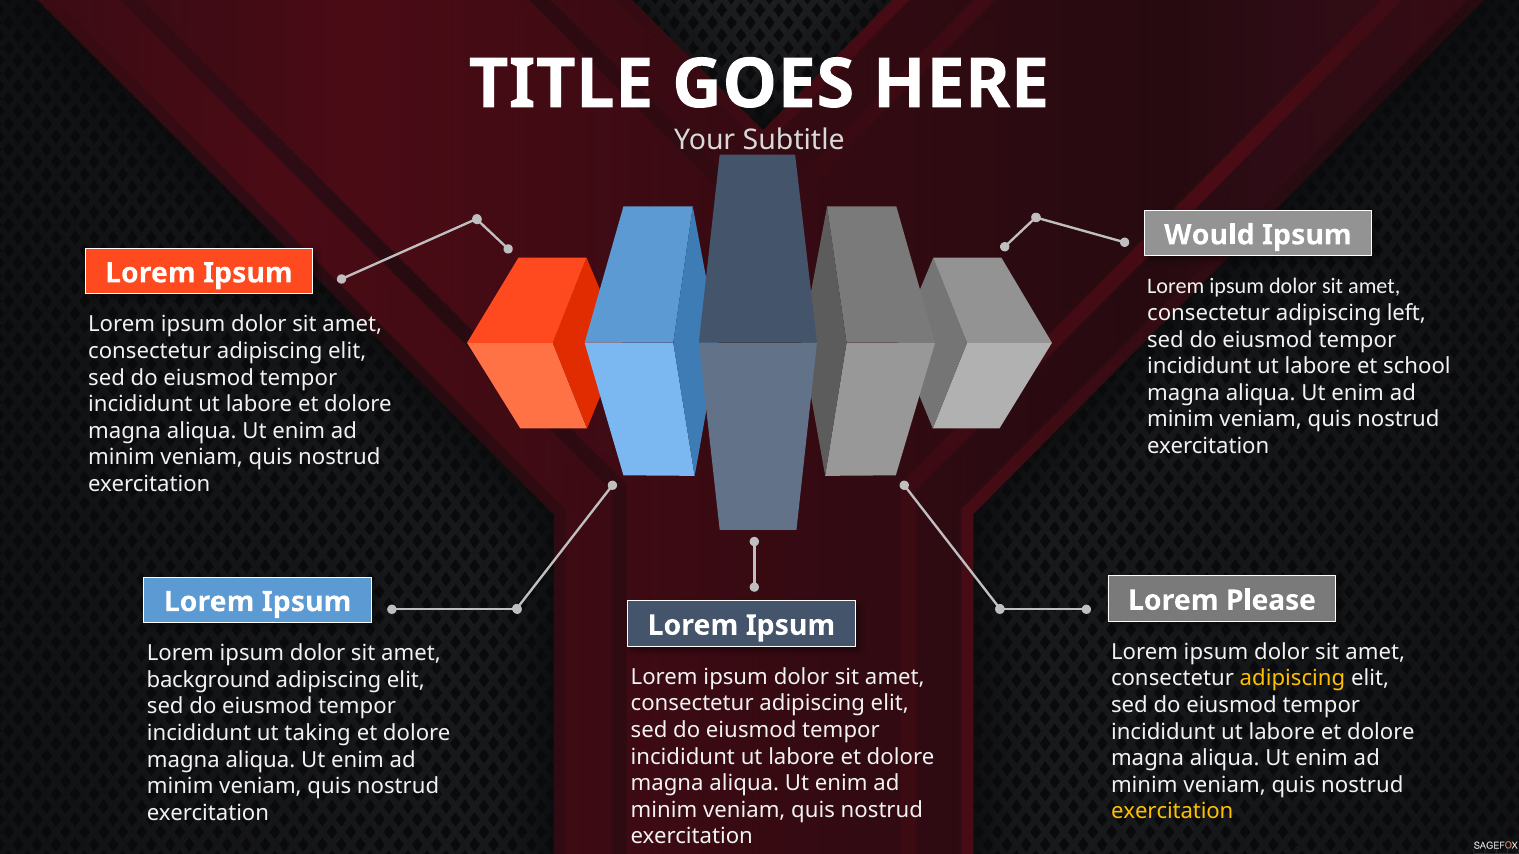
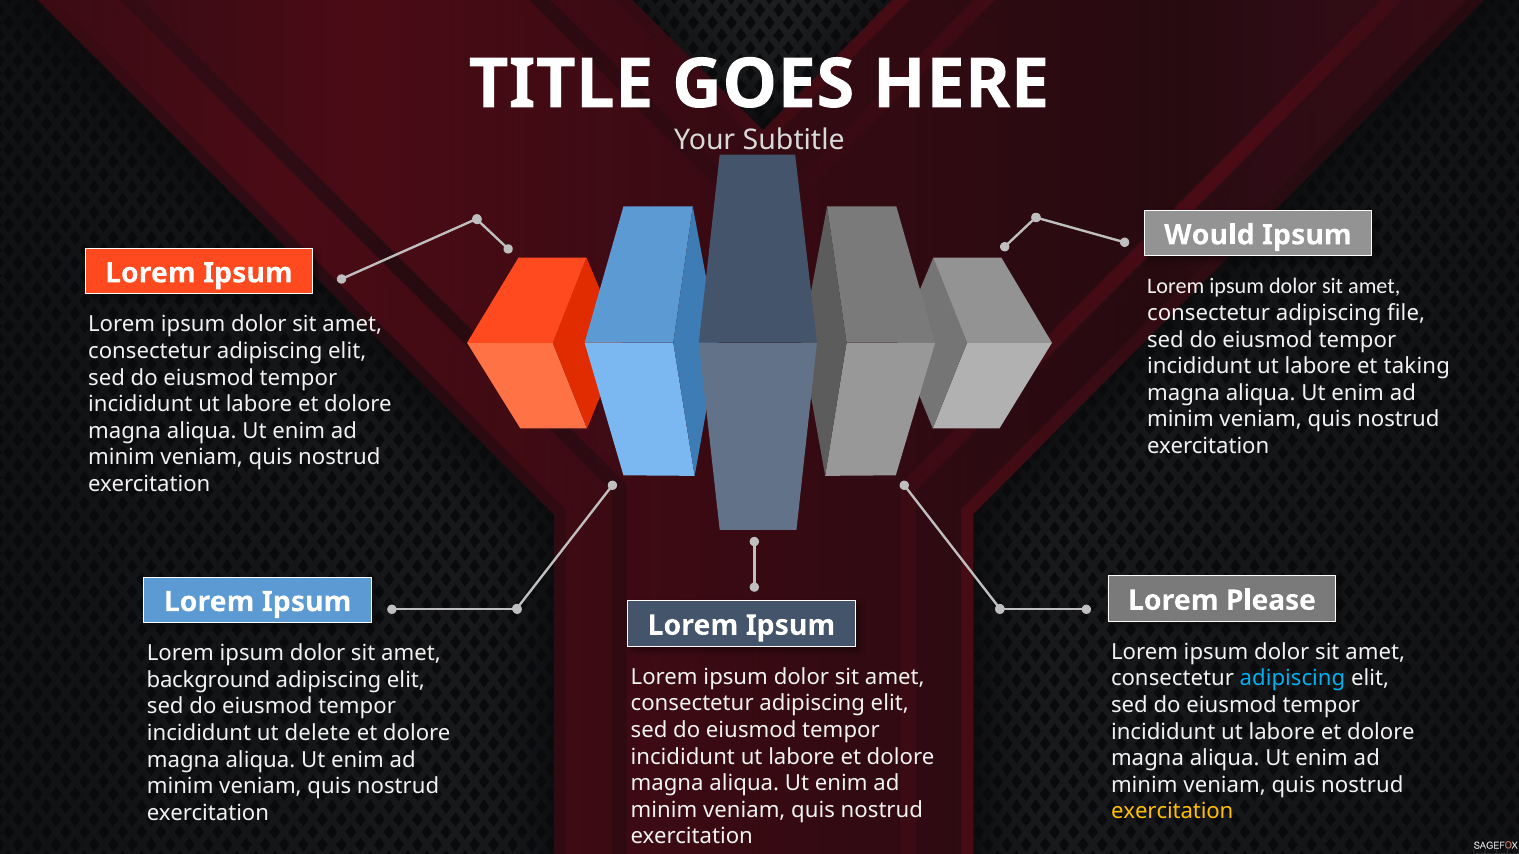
left: left -> file
school: school -> taking
adipiscing at (1293, 679) colour: yellow -> light blue
taking: taking -> delete
